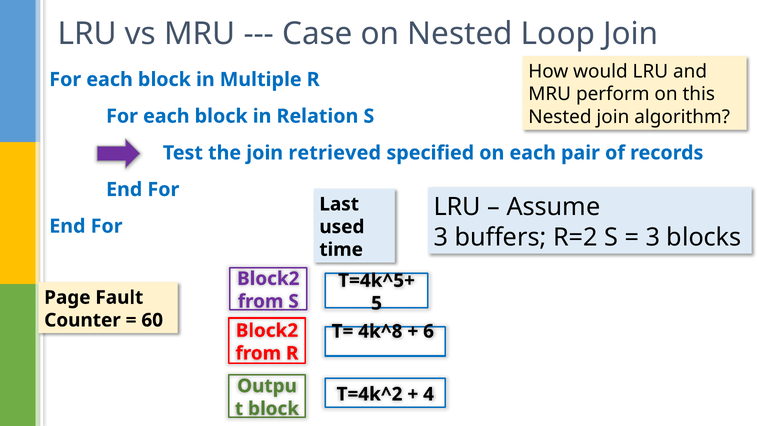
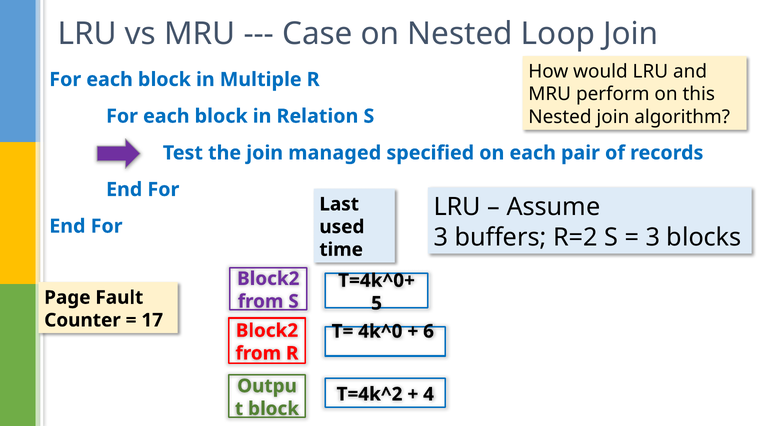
retrieved: retrieved -> managed
T=4k^5+: T=4k^5+ -> T=4k^0+
60: 60 -> 17
4k^8: 4k^8 -> 4k^0
